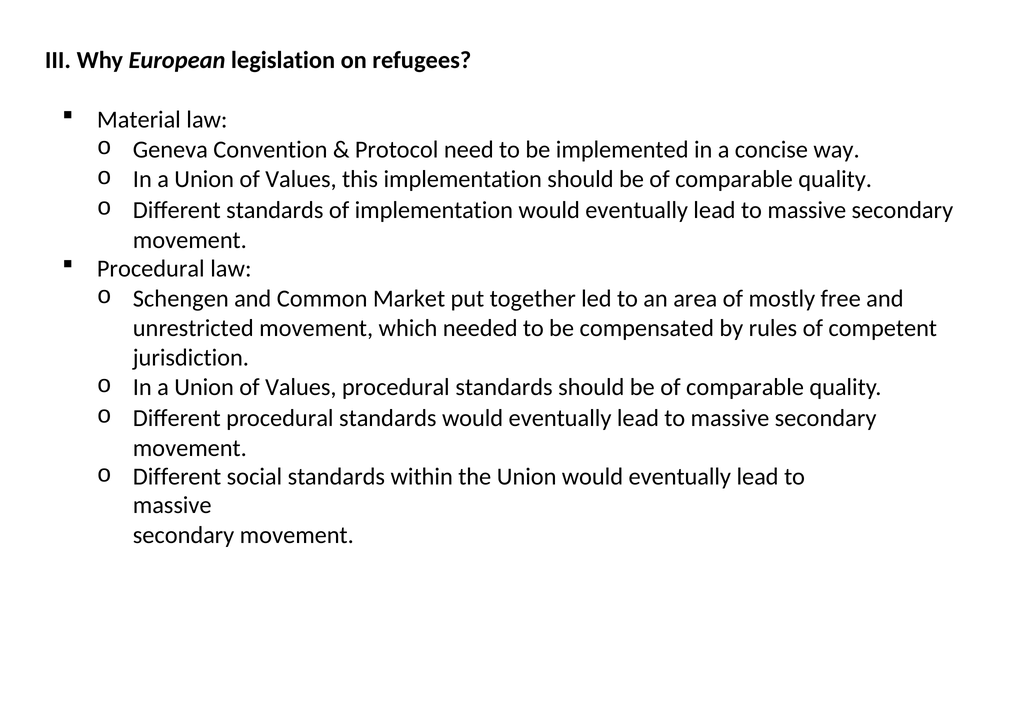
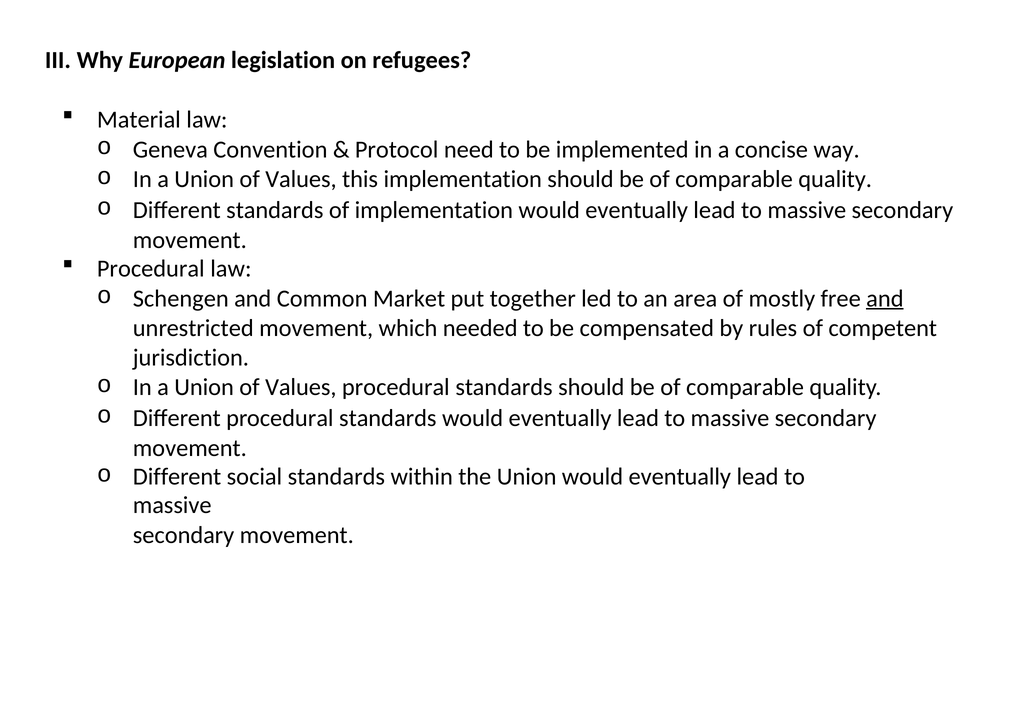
and at (885, 298) underline: none -> present
